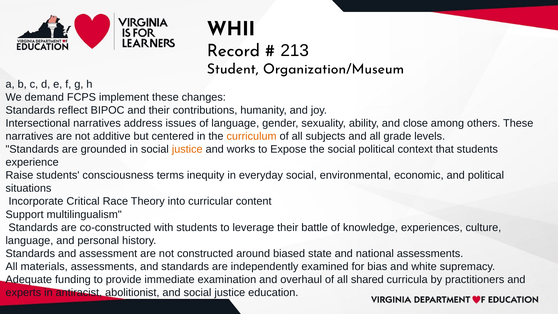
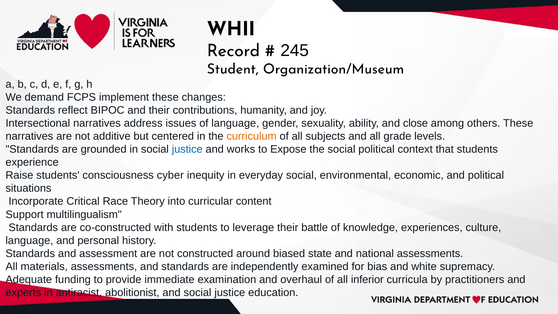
213: 213 -> 245
justice at (187, 149) colour: orange -> blue
terms: terms -> cyber
shared: shared -> inferior
